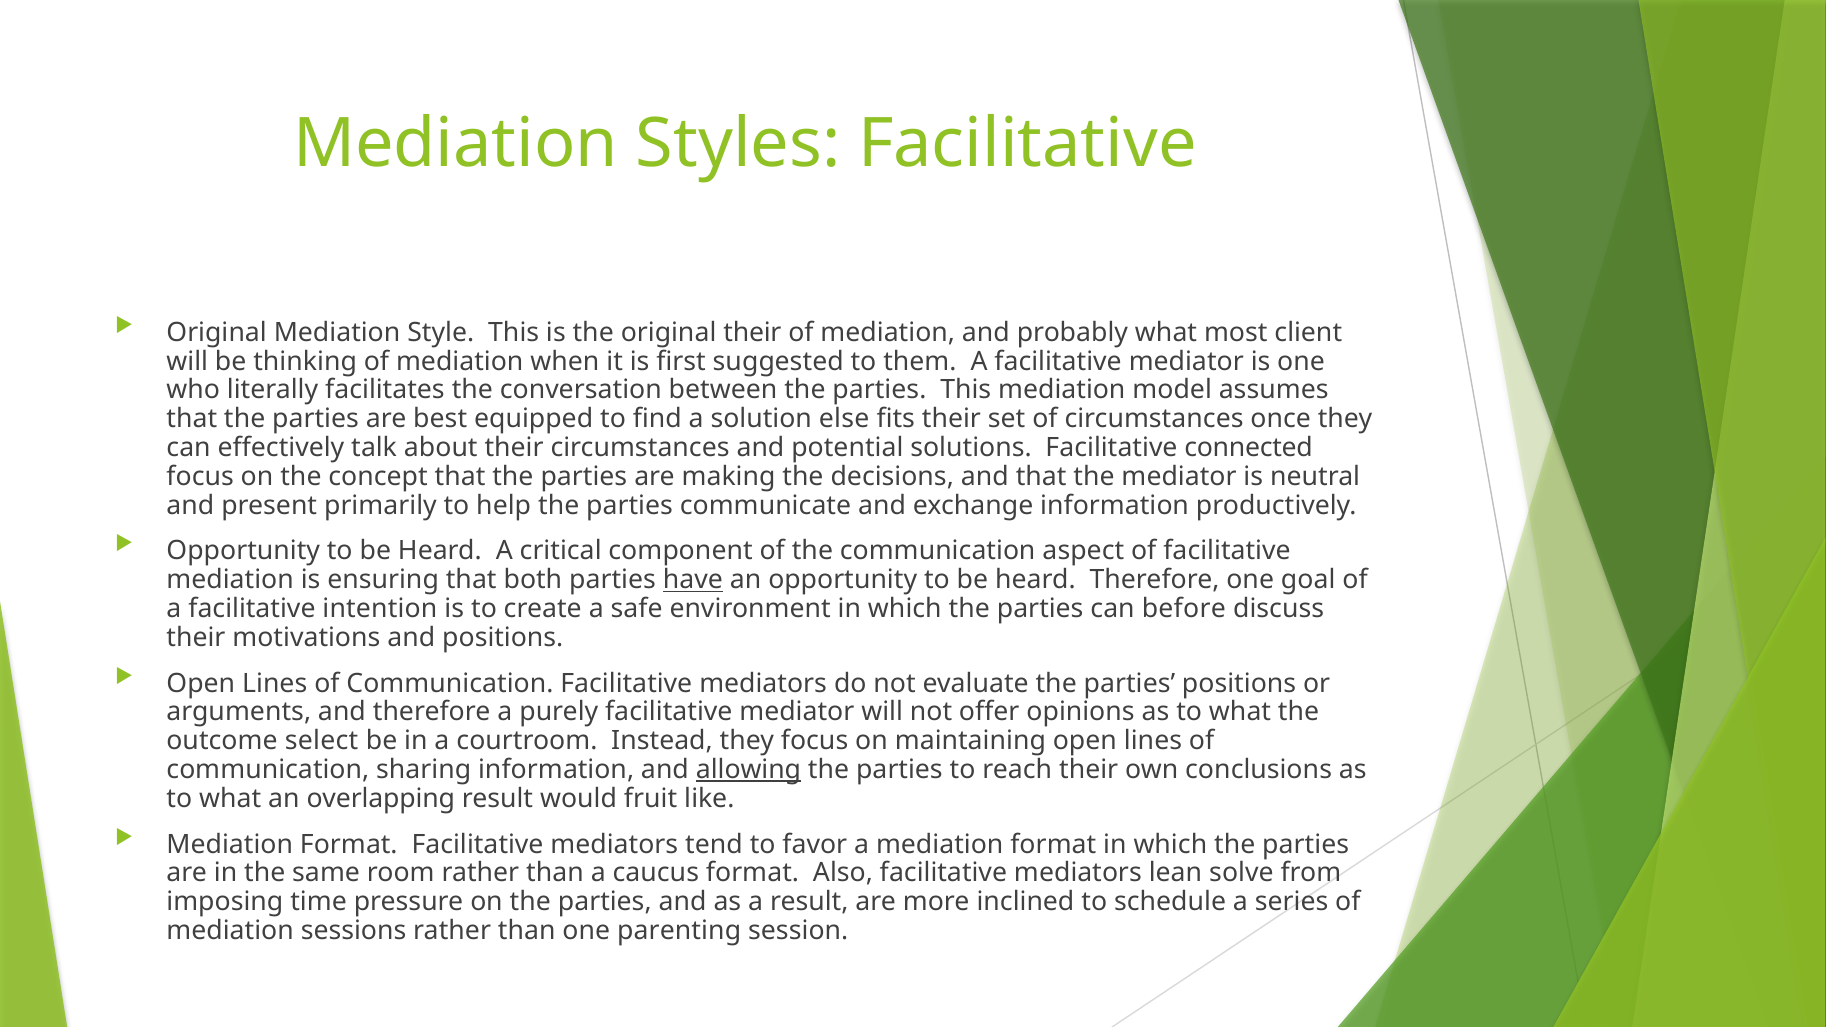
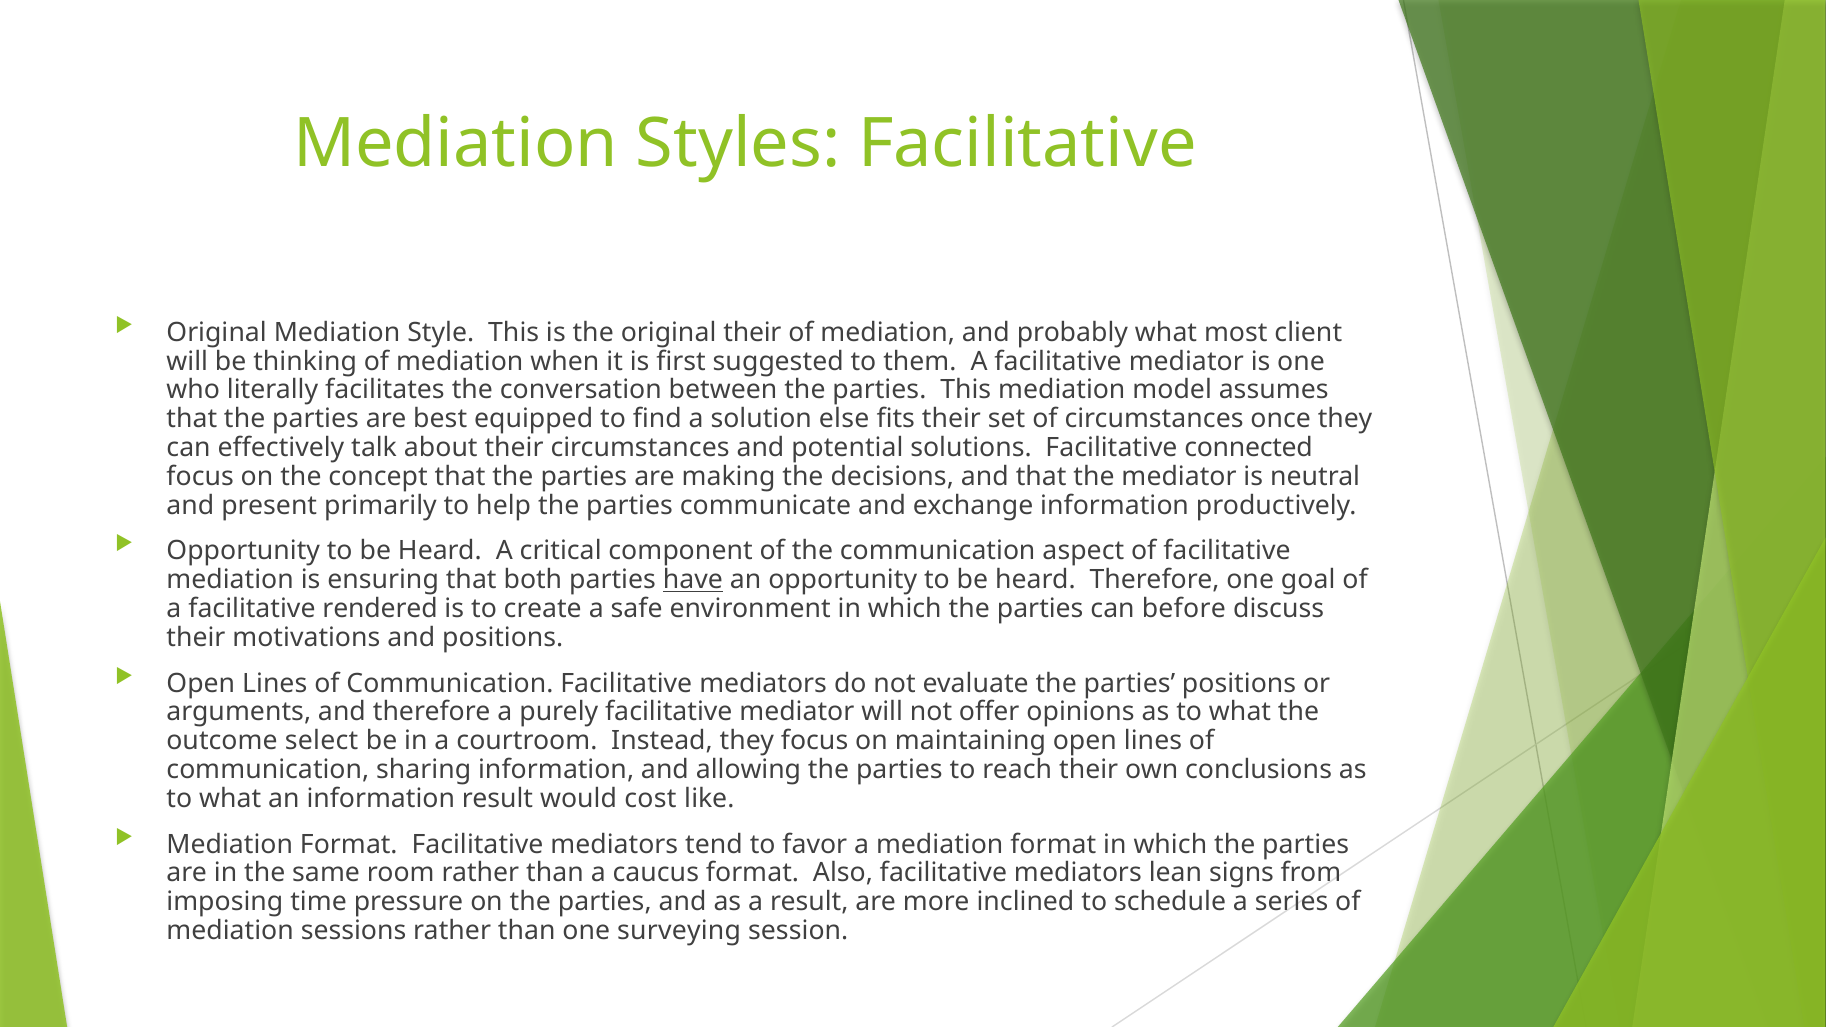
intention: intention -> rendered
allowing underline: present -> none
an overlapping: overlapping -> information
fruit: fruit -> cost
solve: solve -> signs
parenting: parenting -> surveying
